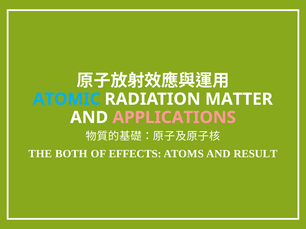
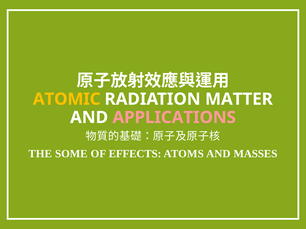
ATOMIC colour: light blue -> yellow
BOTH: BOTH -> SOME
RESULT: RESULT -> MASSES
